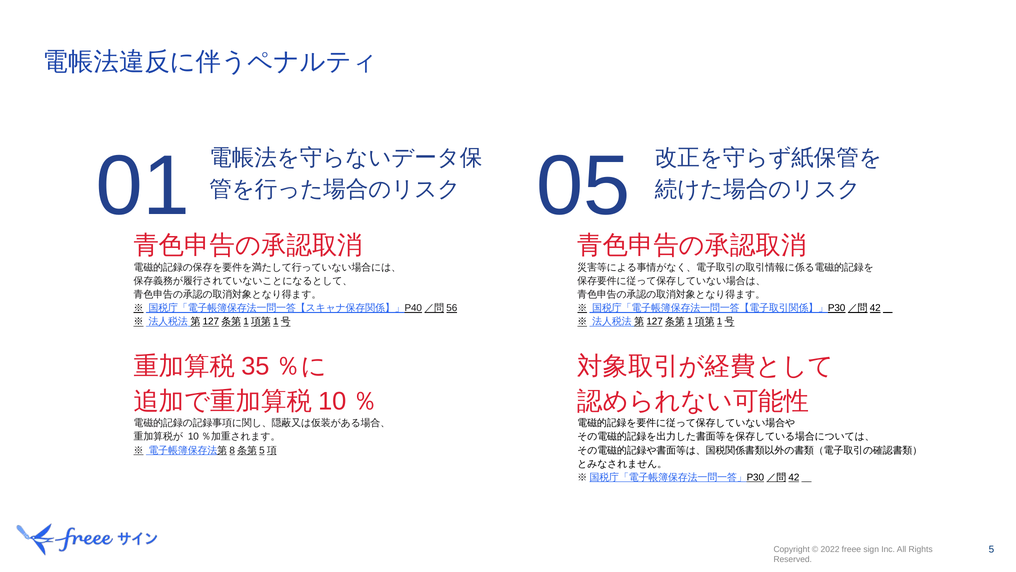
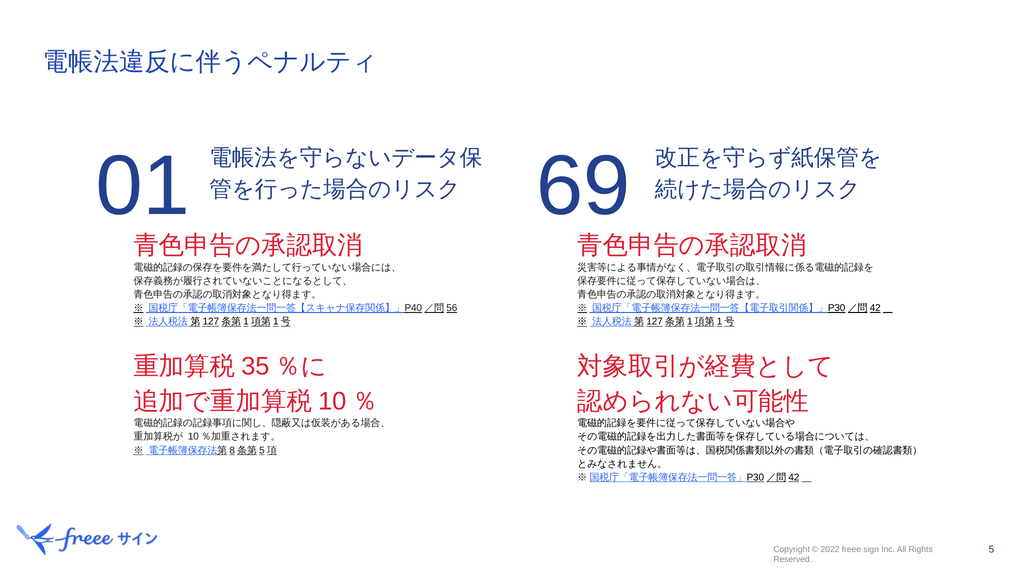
05: 05 -> 69
